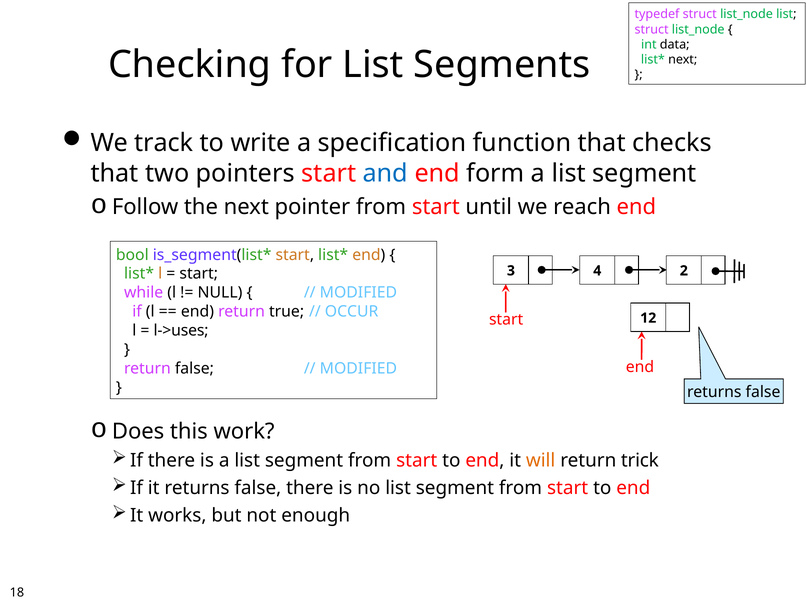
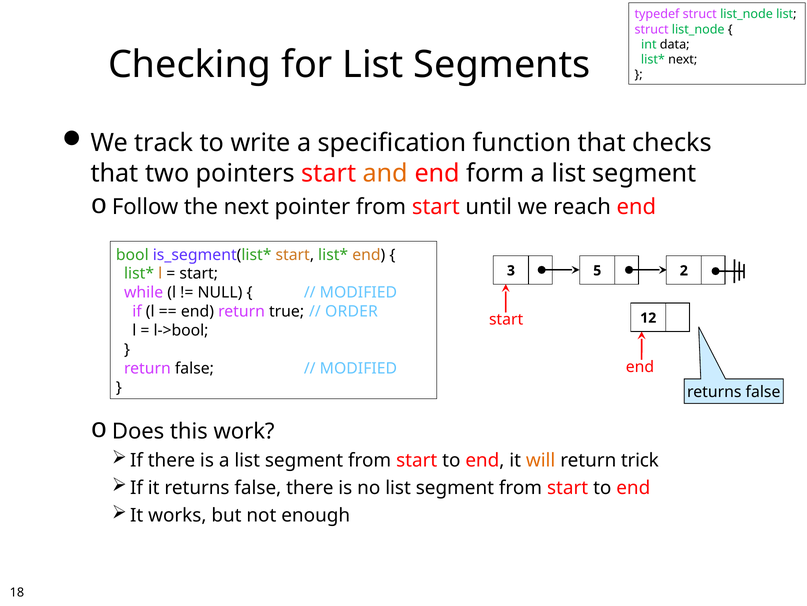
and colour: blue -> orange
4: 4 -> 5
OCCUR: OCCUR -> ORDER
l->uses: l->uses -> l->bool
